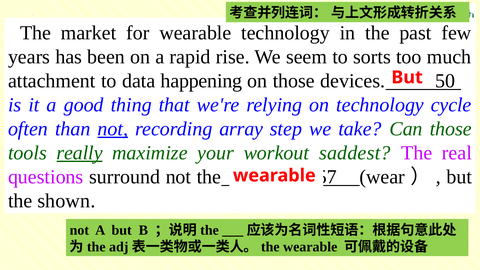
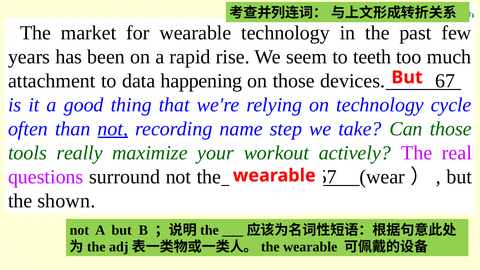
sorts: sorts -> teeth
50: 50 -> 67
array: array -> name
really underline: present -> none
saddest: saddest -> actively
